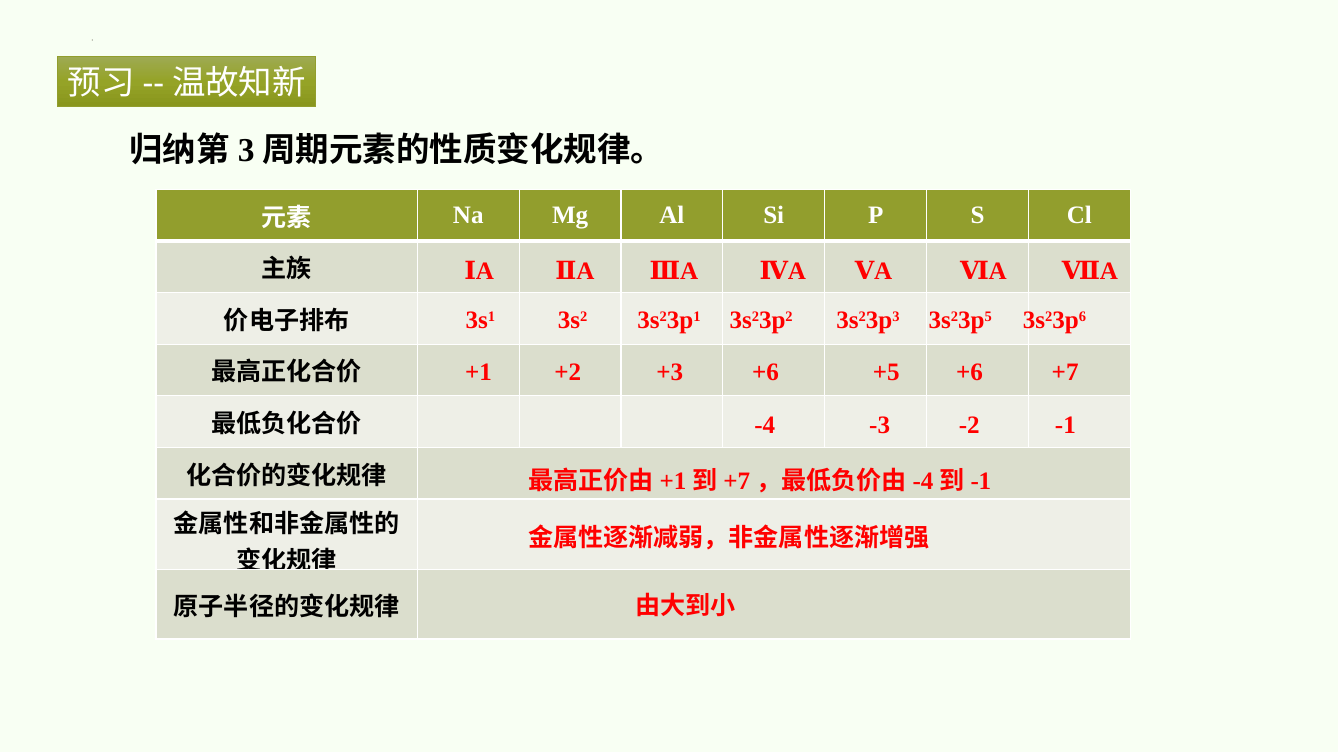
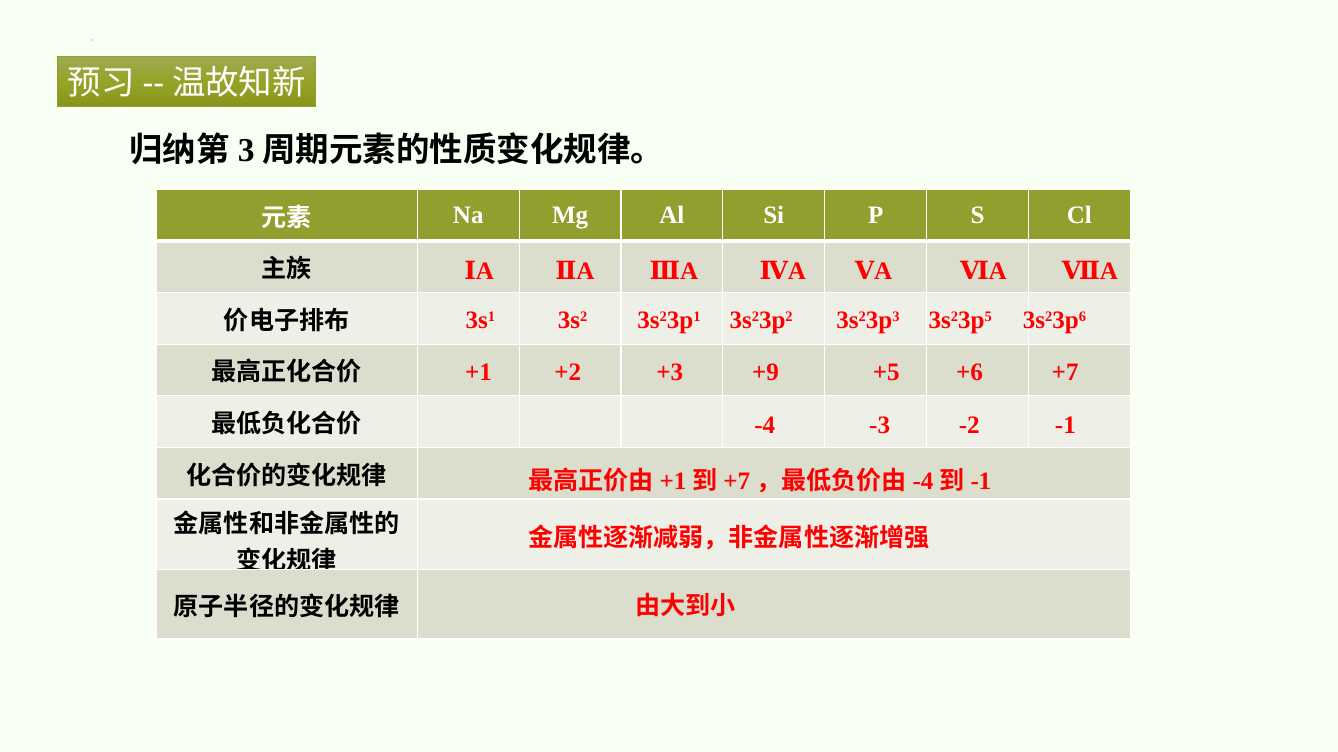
+3 +6: +6 -> +9
